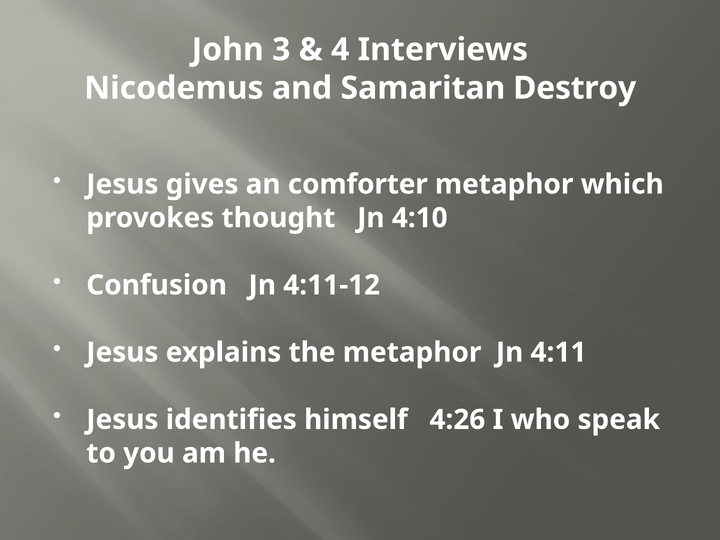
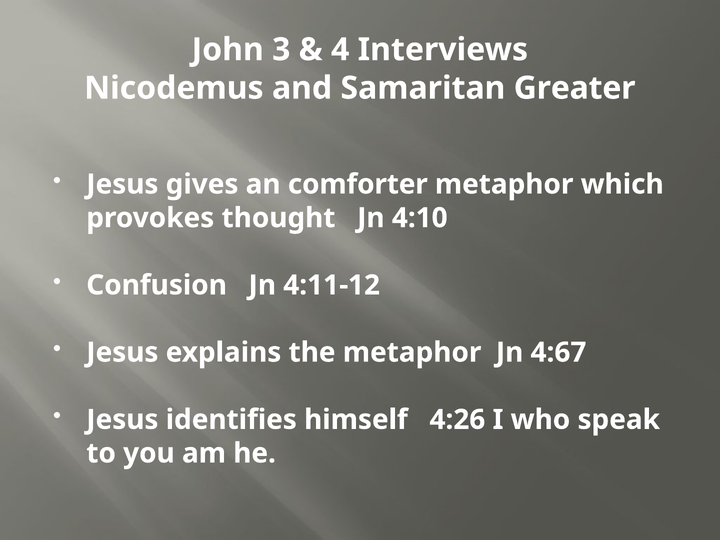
Destroy: Destroy -> Greater
4:11: 4:11 -> 4:67
